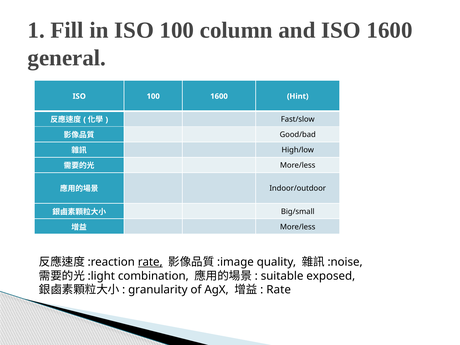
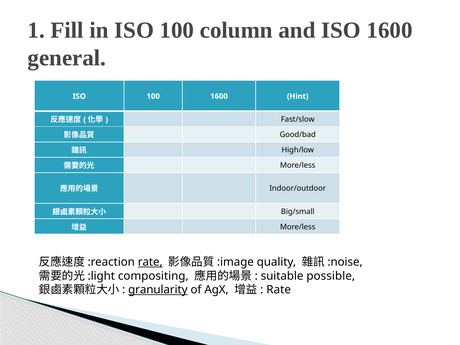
combination: combination -> compositing
exposed: exposed -> possible
granularity underline: none -> present
